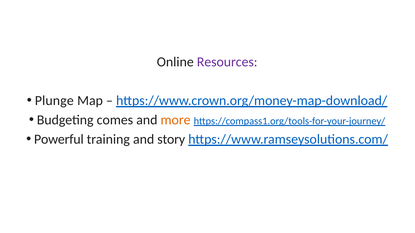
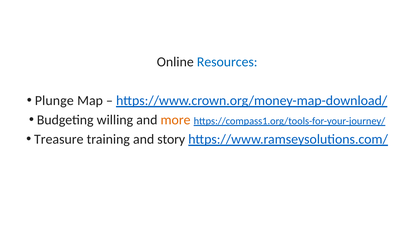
Resources colour: purple -> blue
comes: comes -> willing
Powerful: Powerful -> Treasure
